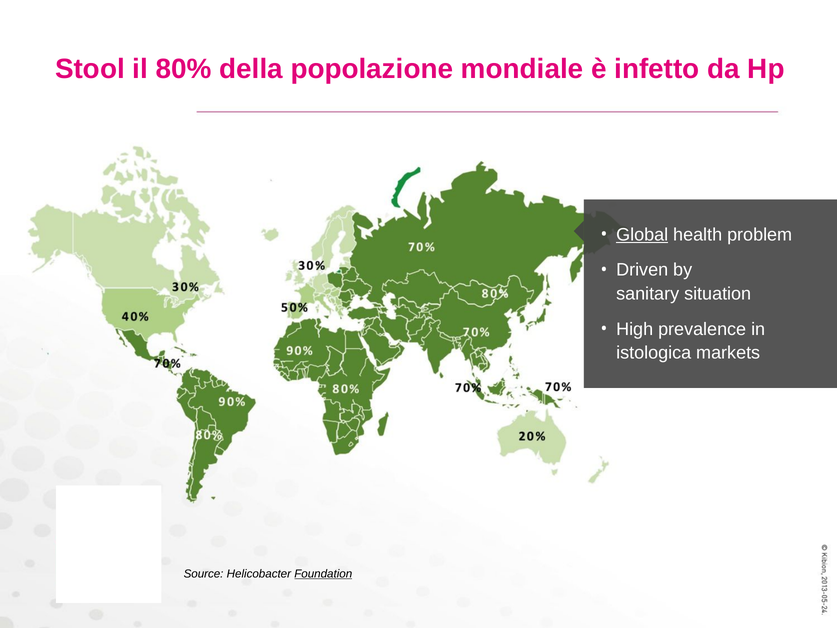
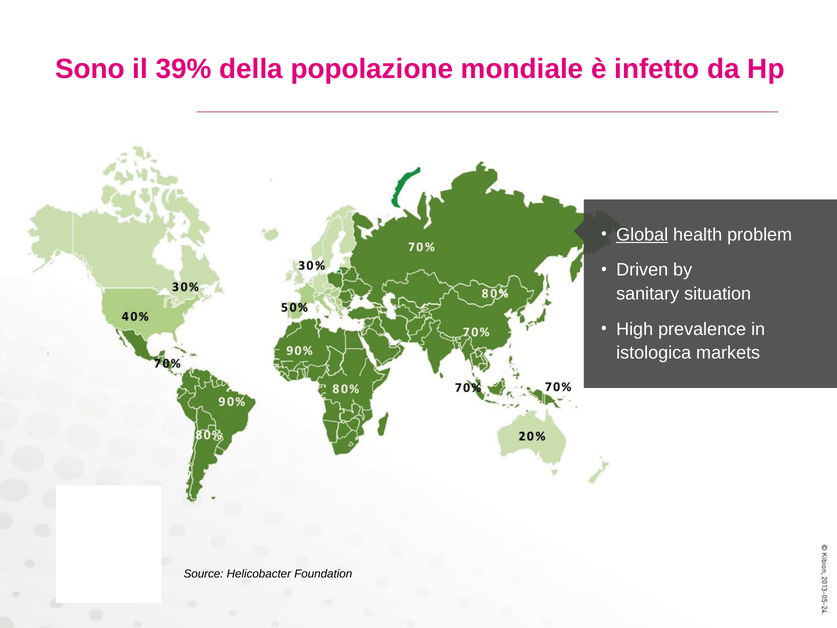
Stool: Stool -> Sono
80%: 80% -> 39%
Foundation underline: present -> none
